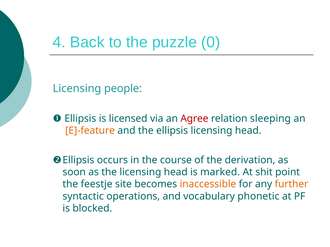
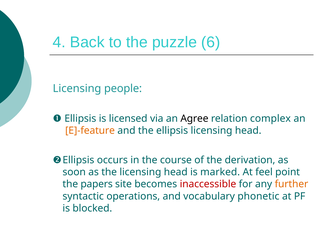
0: 0 -> 6
Agree colour: red -> black
sleeping: sleeping -> complex
shit: shit -> feel
feestje: feestje -> papers
inaccessible colour: orange -> red
